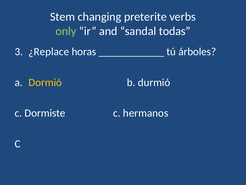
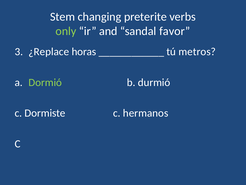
todas: todas -> favor
árboles: árboles -> metros
Dormió colour: yellow -> light green
